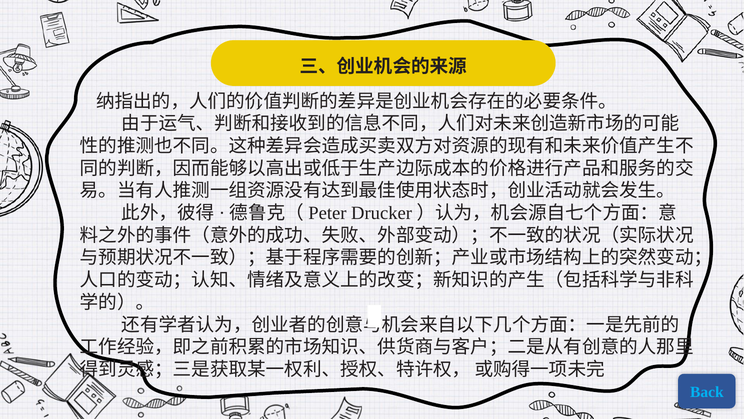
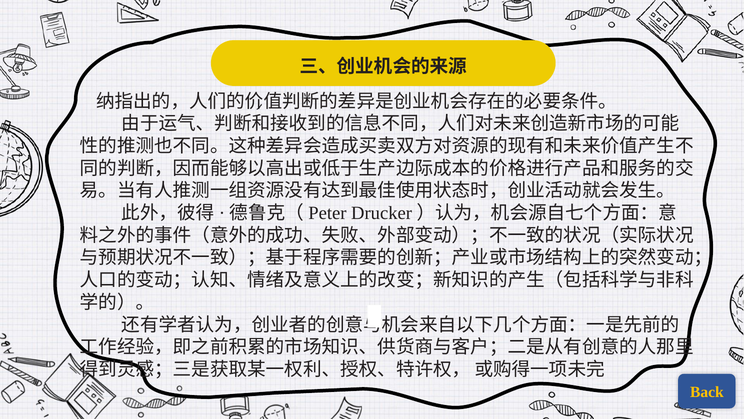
Back colour: light blue -> yellow
